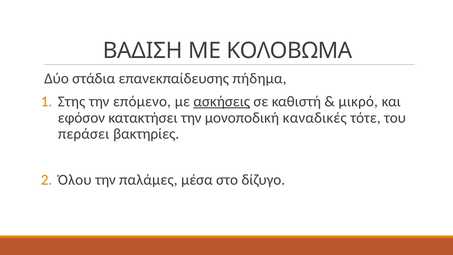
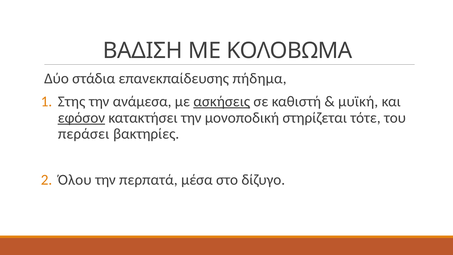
επόμενο: επόμενο -> ανάμεσα
μικρό: μικρό -> μυϊκή
εφόσον underline: none -> present
καναδικές: καναδικές -> στηρίζεται
παλάμες: παλάμες -> περπατά
